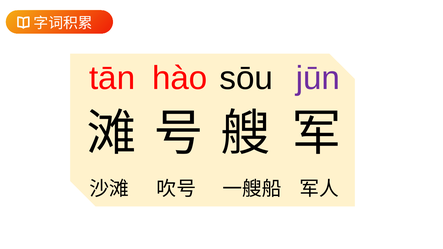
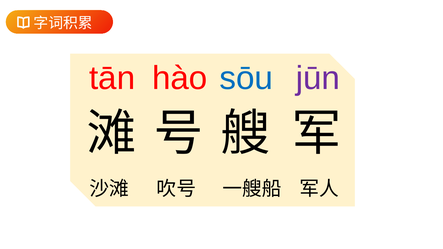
sōu colour: black -> blue
